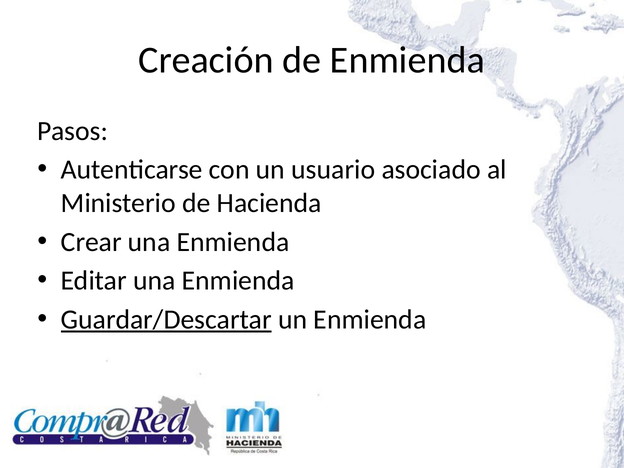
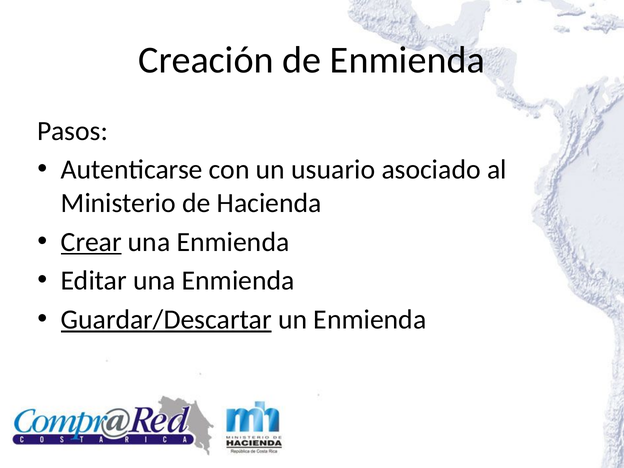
Crear underline: none -> present
